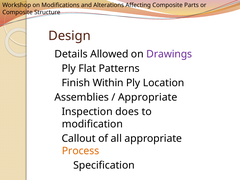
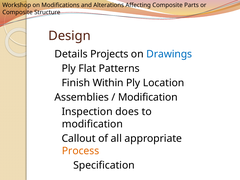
Allowed: Allowed -> Projects
Drawings colour: purple -> blue
Appropriate at (148, 97): Appropriate -> Modification
